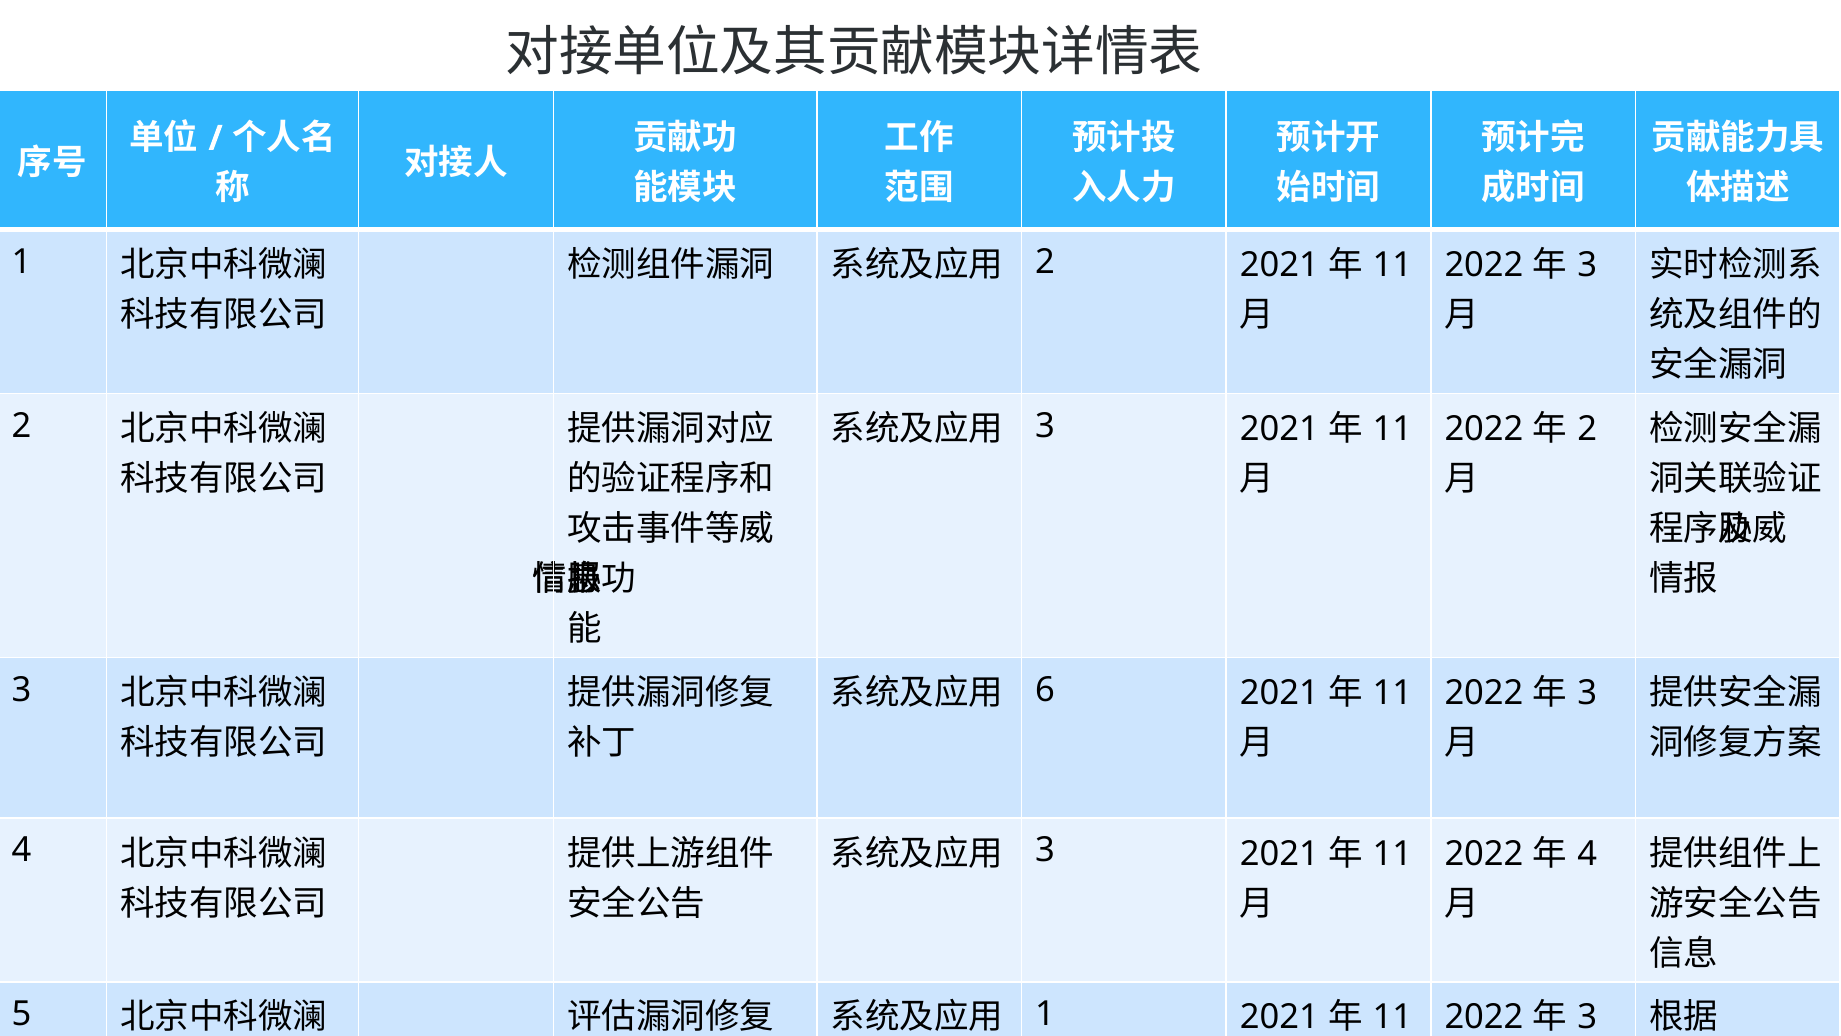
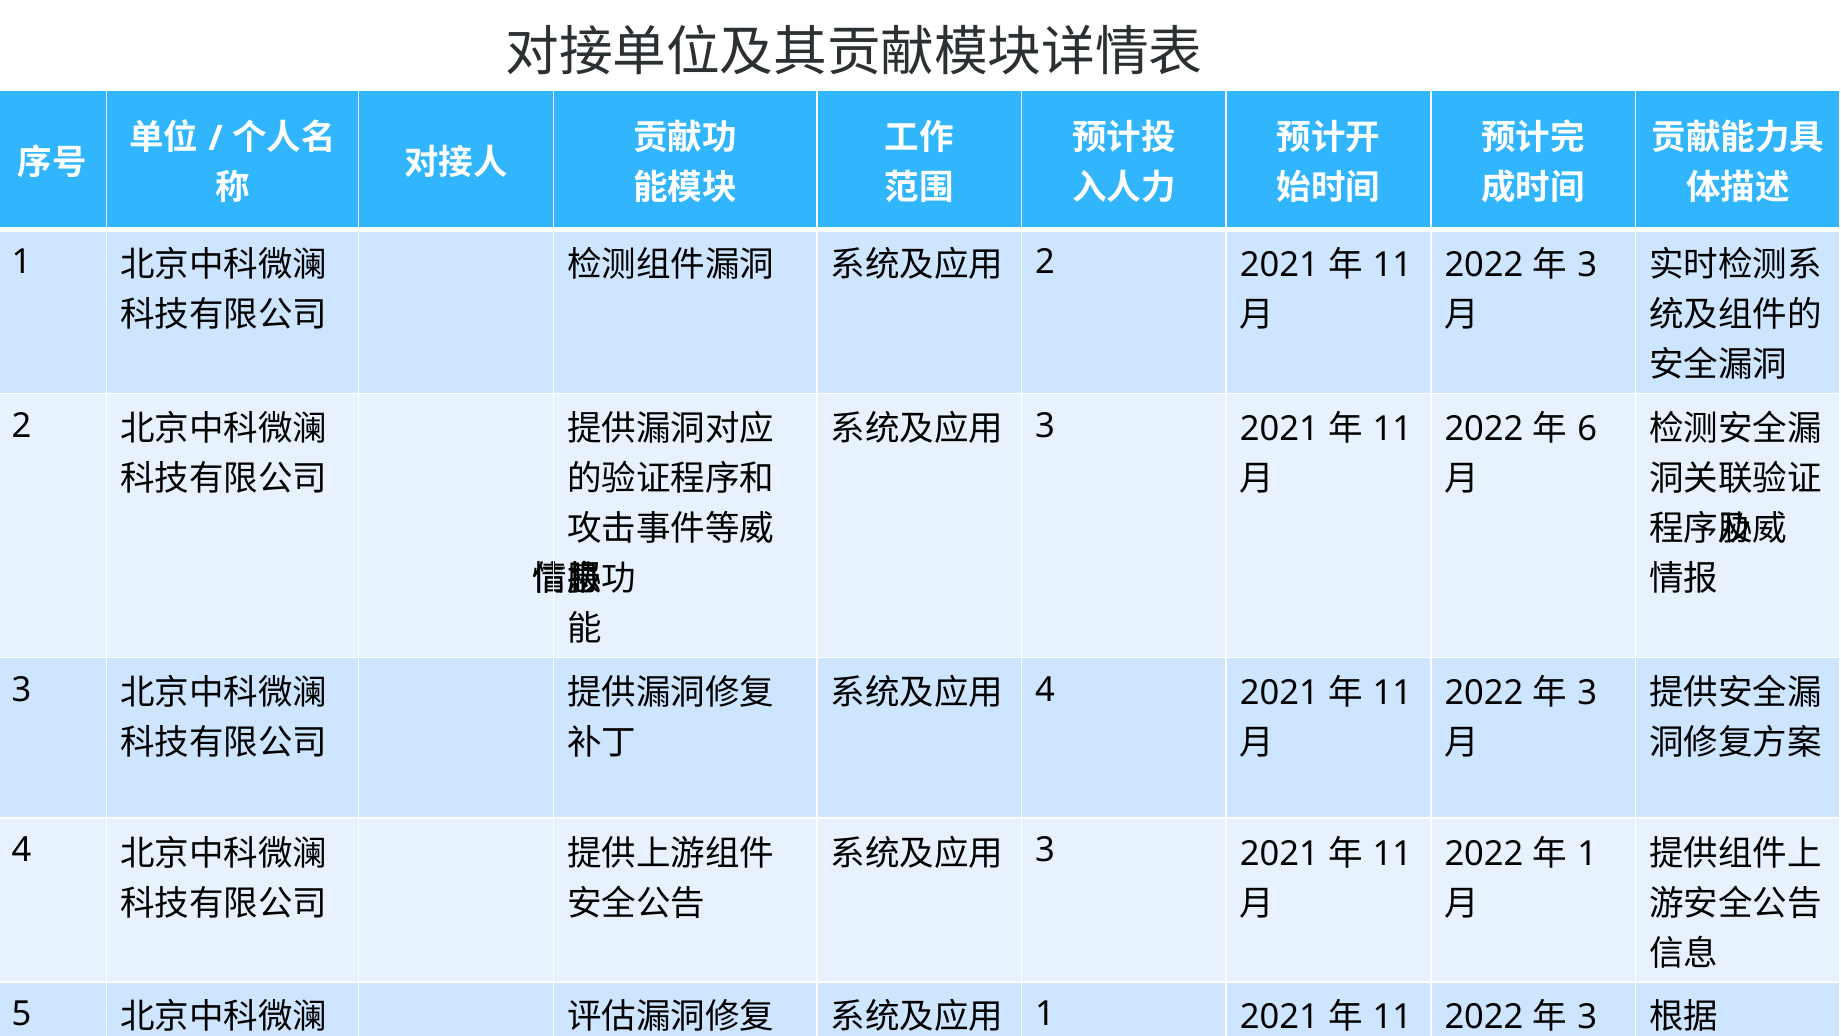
2 at (1587, 429): 2 -> 6
6 at (1045, 689): 6 -> 4
4 at (1587, 853): 4 -> 1
